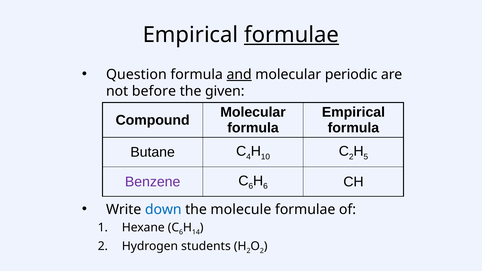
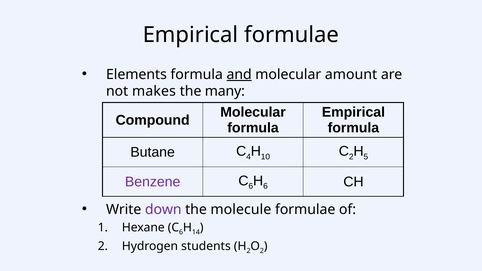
formulae at (292, 35) underline: present -> none
Question: Question -> Elements
periodic: periodic -> amount
before: before -> makes
given: given -> many
down colour: blue -> purple
